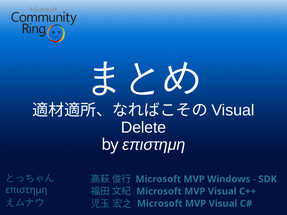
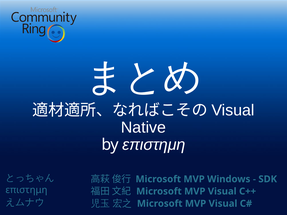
Delete: Delete -> Native
